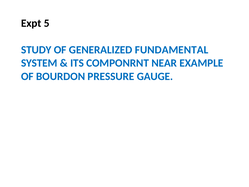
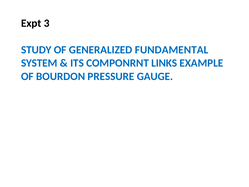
5: 5 -> 3
NEAR: NEAR -> LINKS
